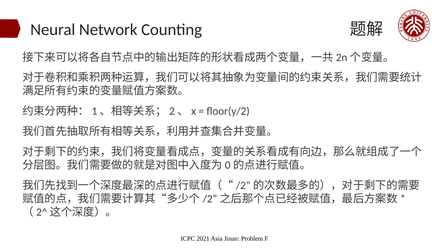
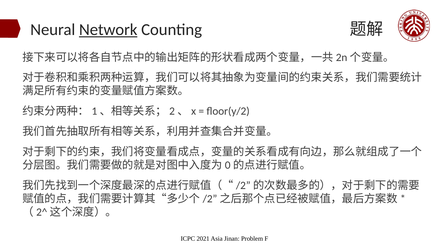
Network underline: none -> present
